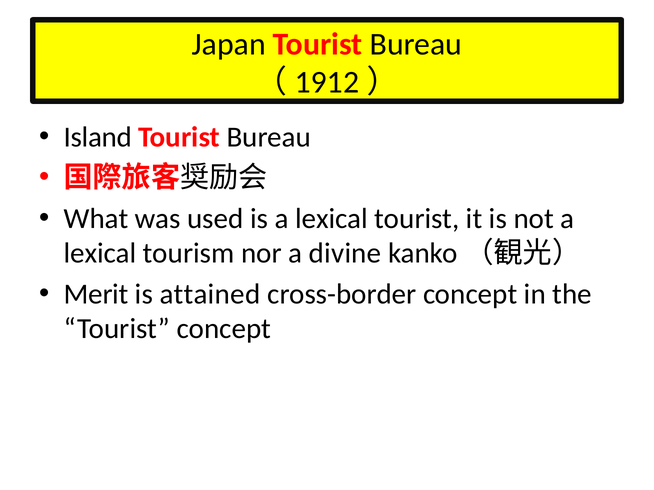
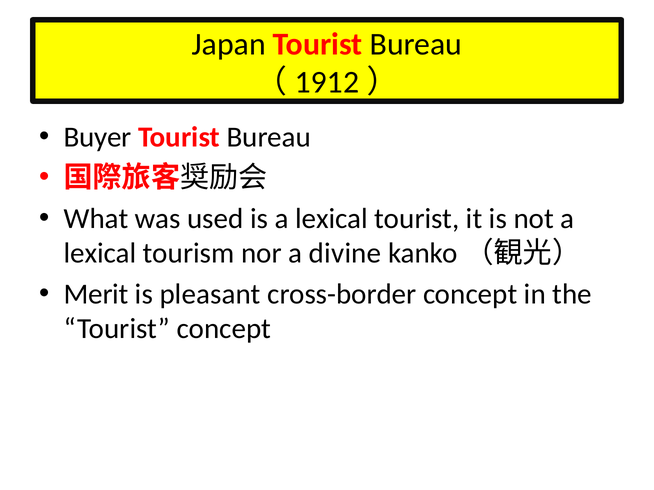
Island: Island -> Buyer
attained: attained -> pleasant
